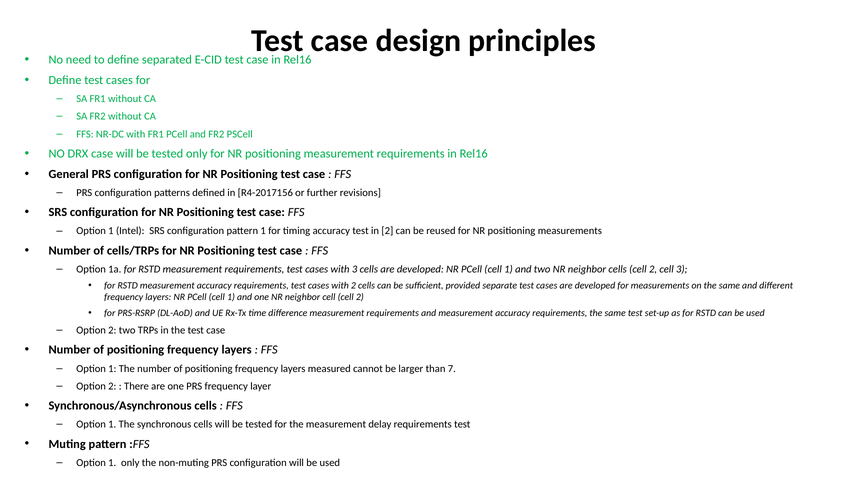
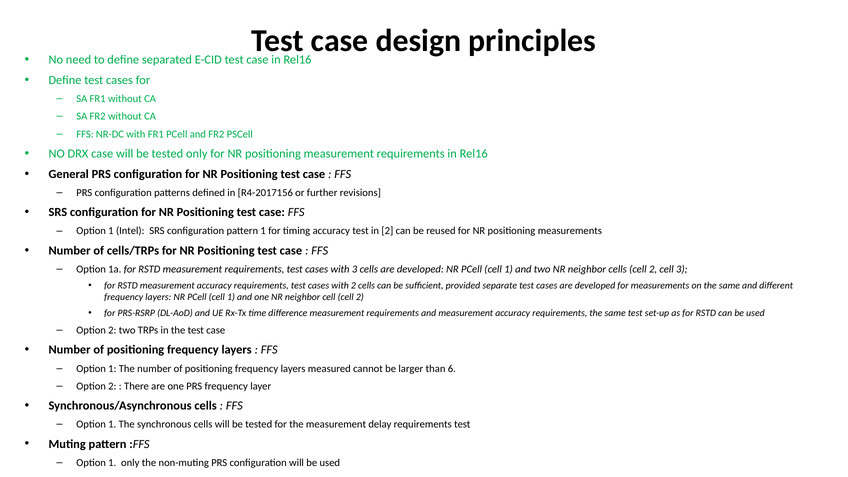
7: 7 -> 6
